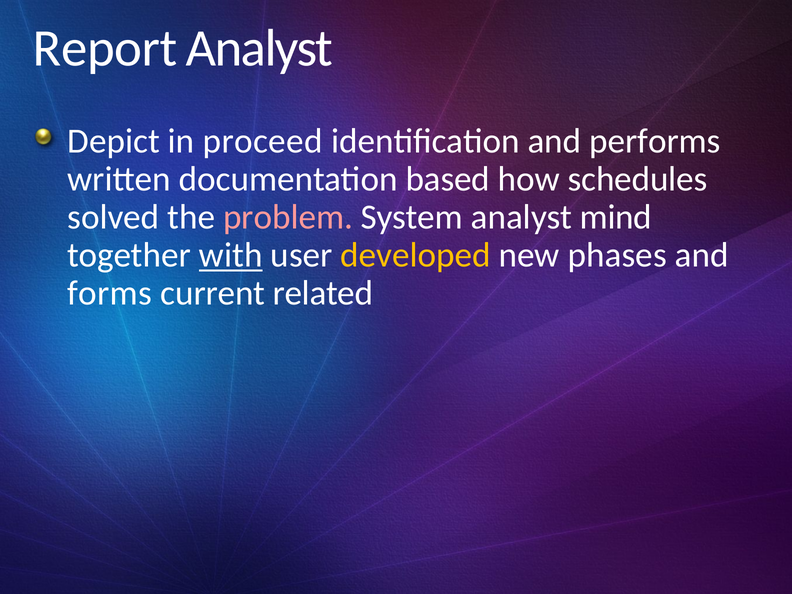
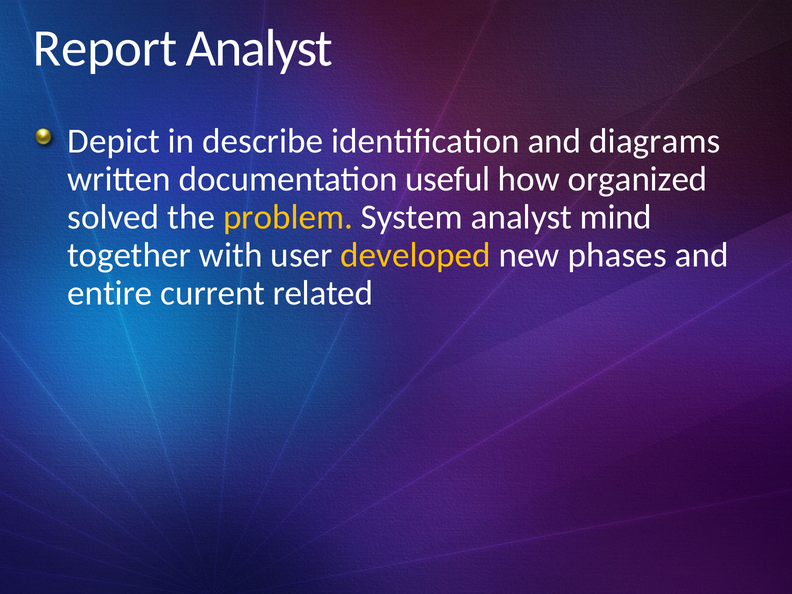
proceed: proceed -> describe
performs: performs -> diagrams
based: based -> useful
schedules: schedules -> organized
problem colour: pink -> yellow
with underline: present -> none
forms: forms -> entire
